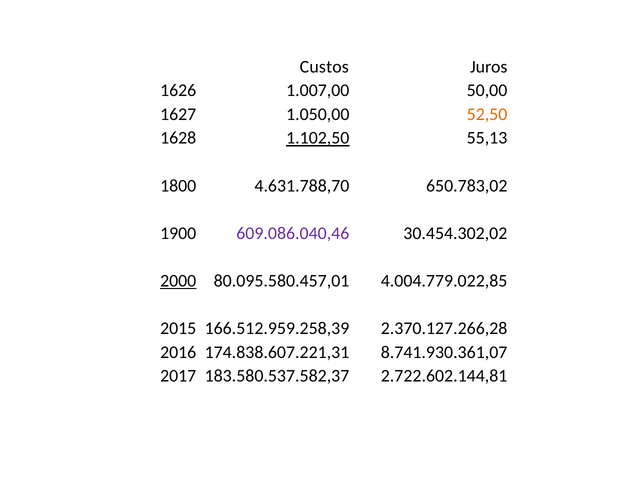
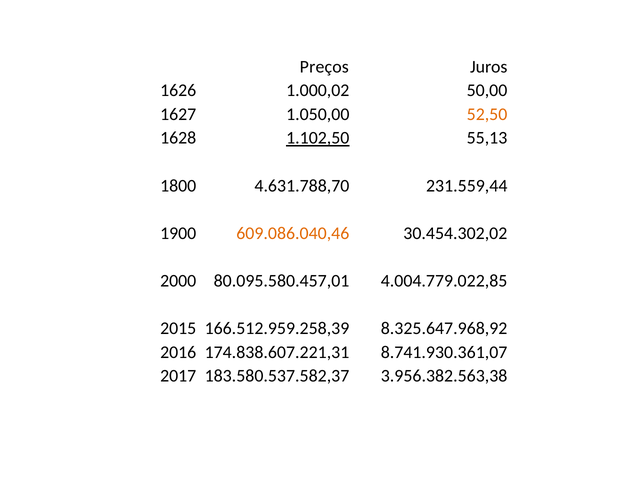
Custos: Custos -> Preços
1.007,00: 1.007,00 -> 1.000,02
650.783,02: 650.783,02 -> 231.559,44
609.086.040,46 colour: purple -> orange
2000 underline: present -> none
2.370.127.266,28: 2.370.127.266,28 -> 8.325.647.968,92
2.722.602.144,81: 2.722.602.144,81 -> 3.956.382.563,38
